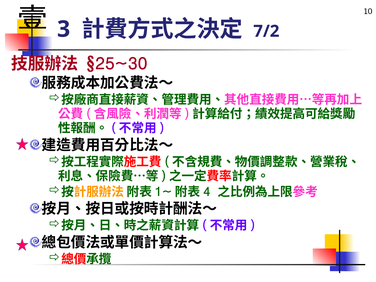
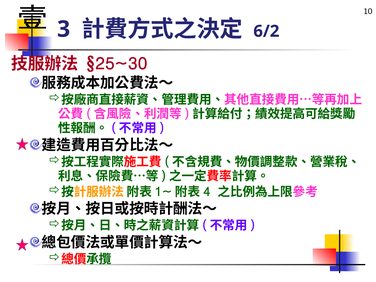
7/2: 7/2 -> 6/2
